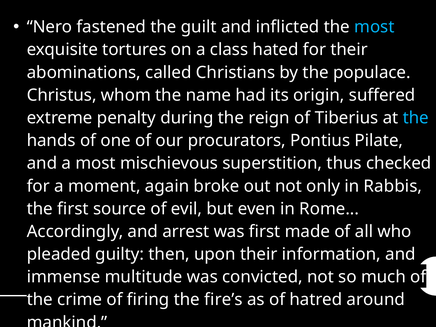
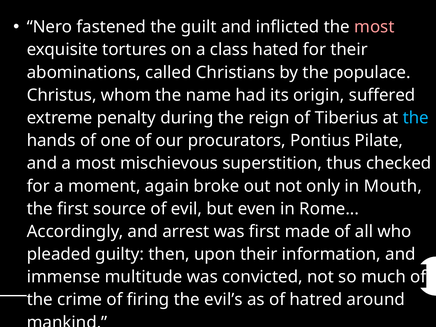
most at (374, 27) colour: light blue -> pink
Rabbis: Rabbis -> Mouth
fire’s: fire’s -> evil’s
